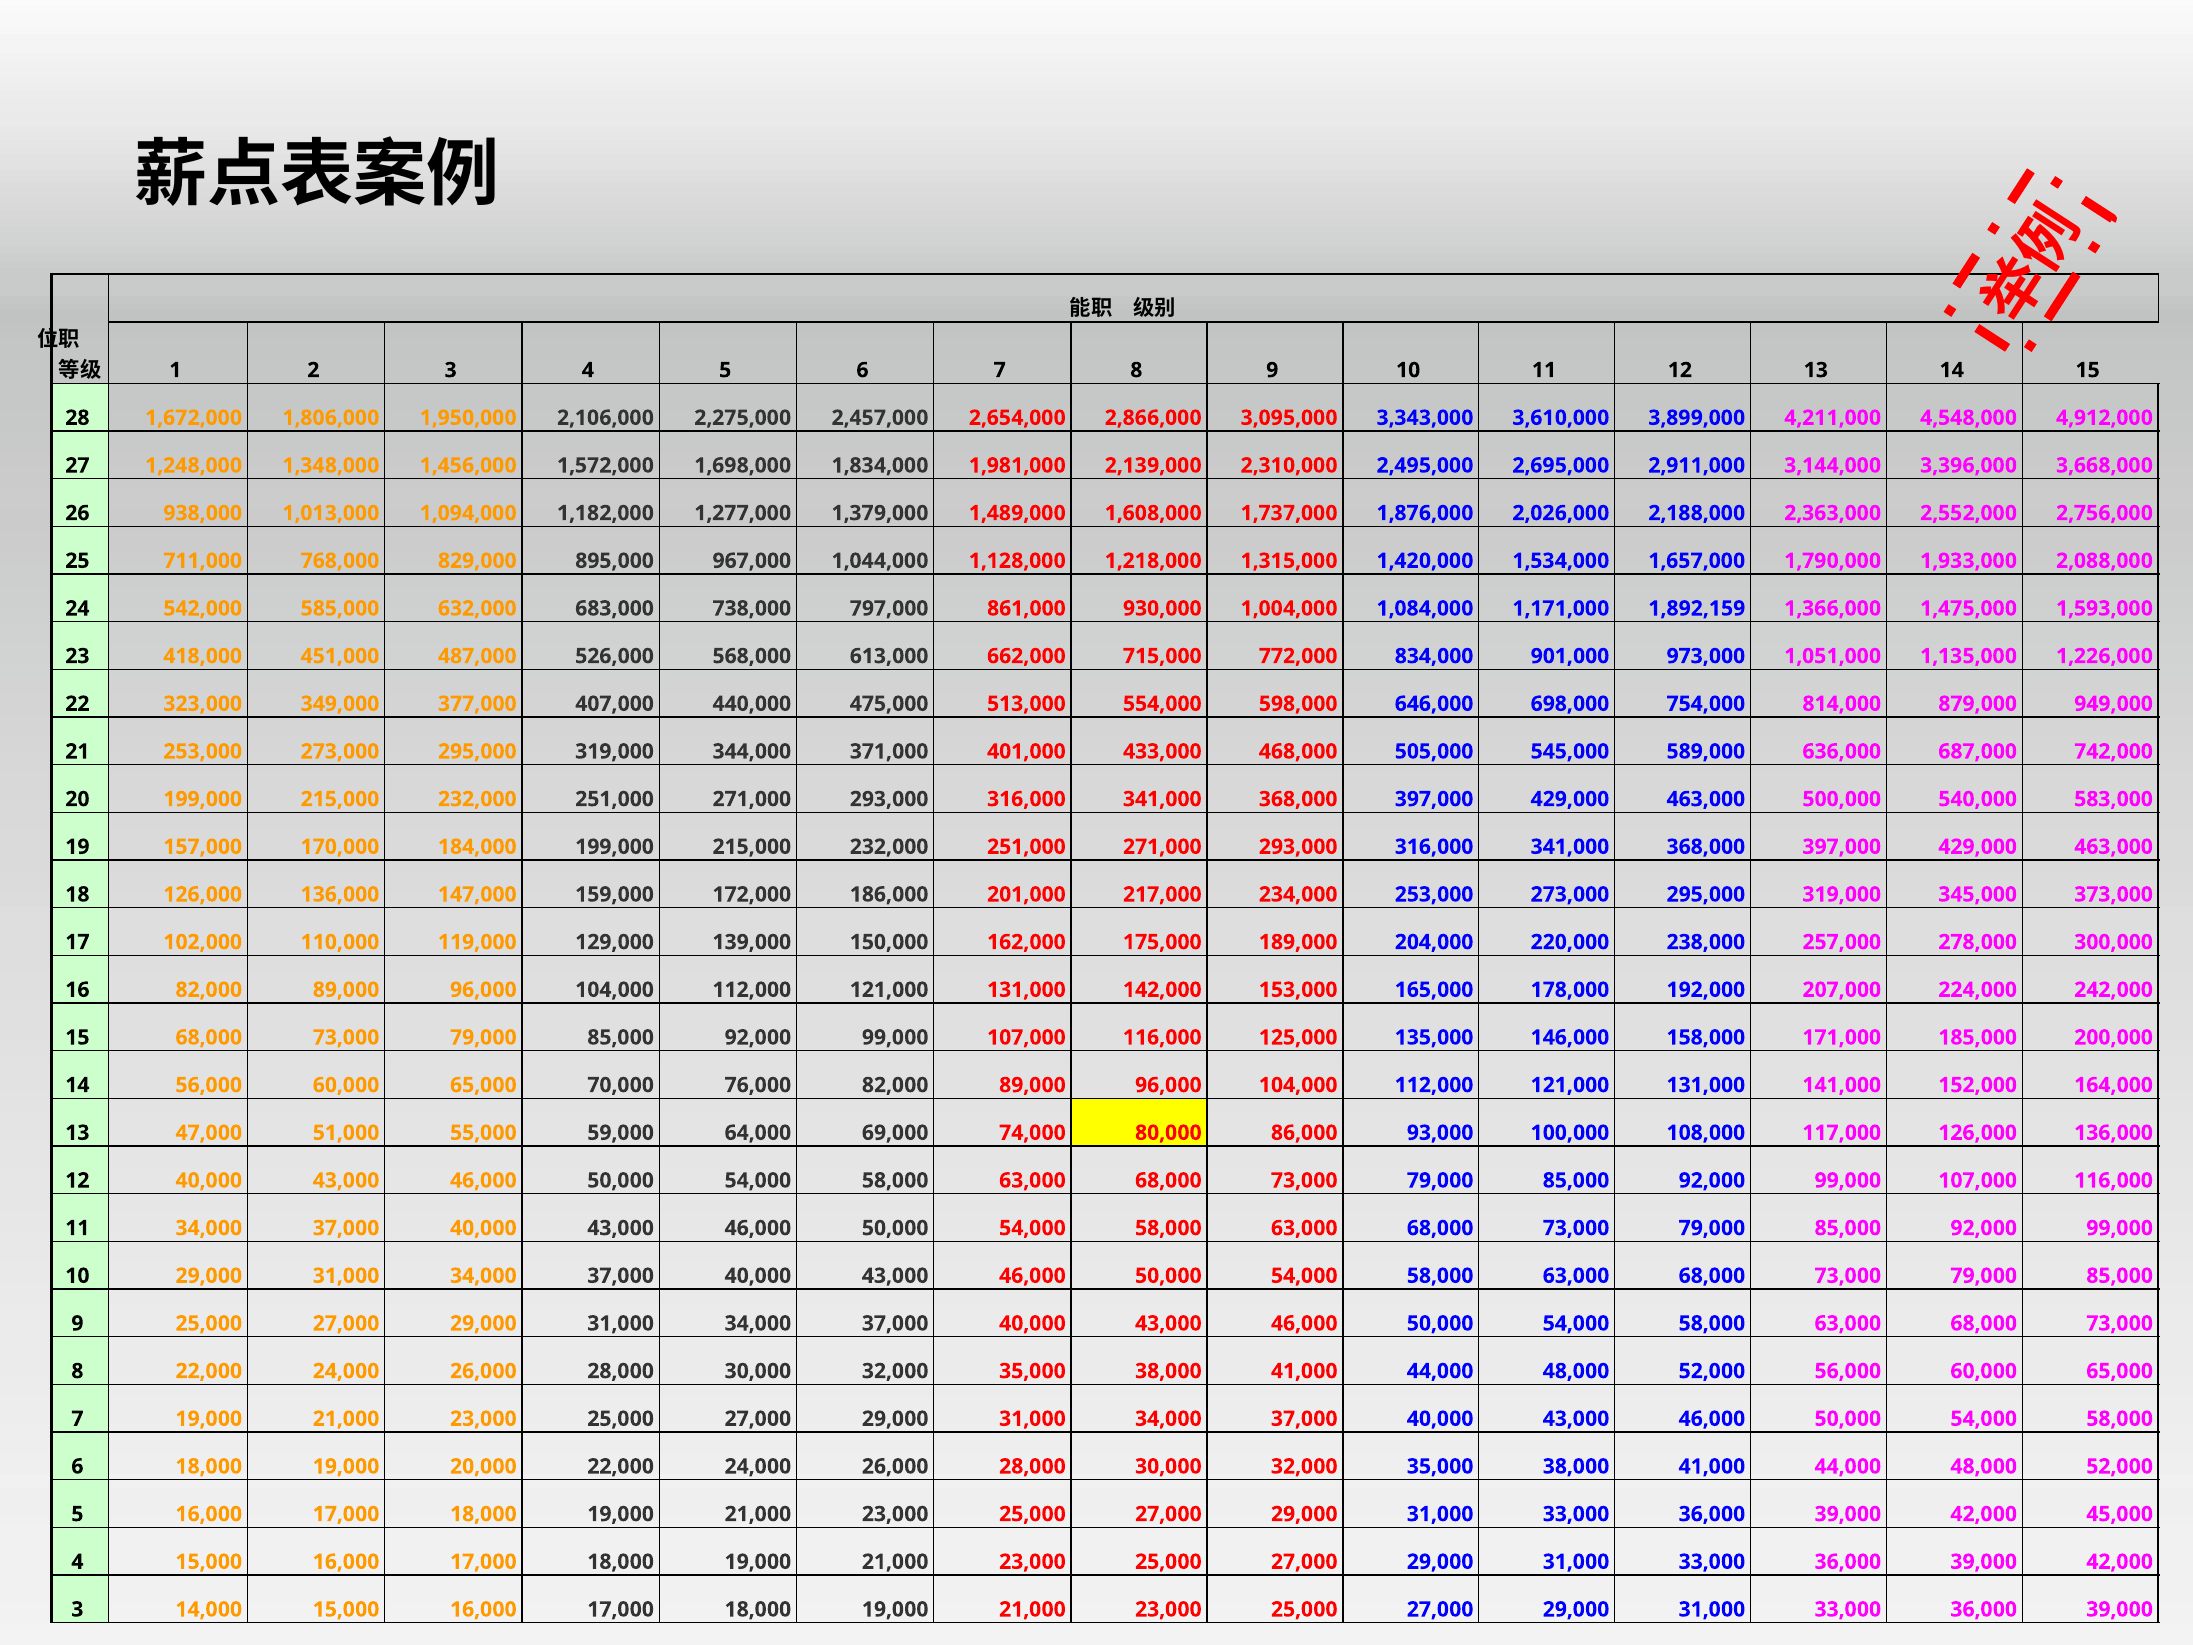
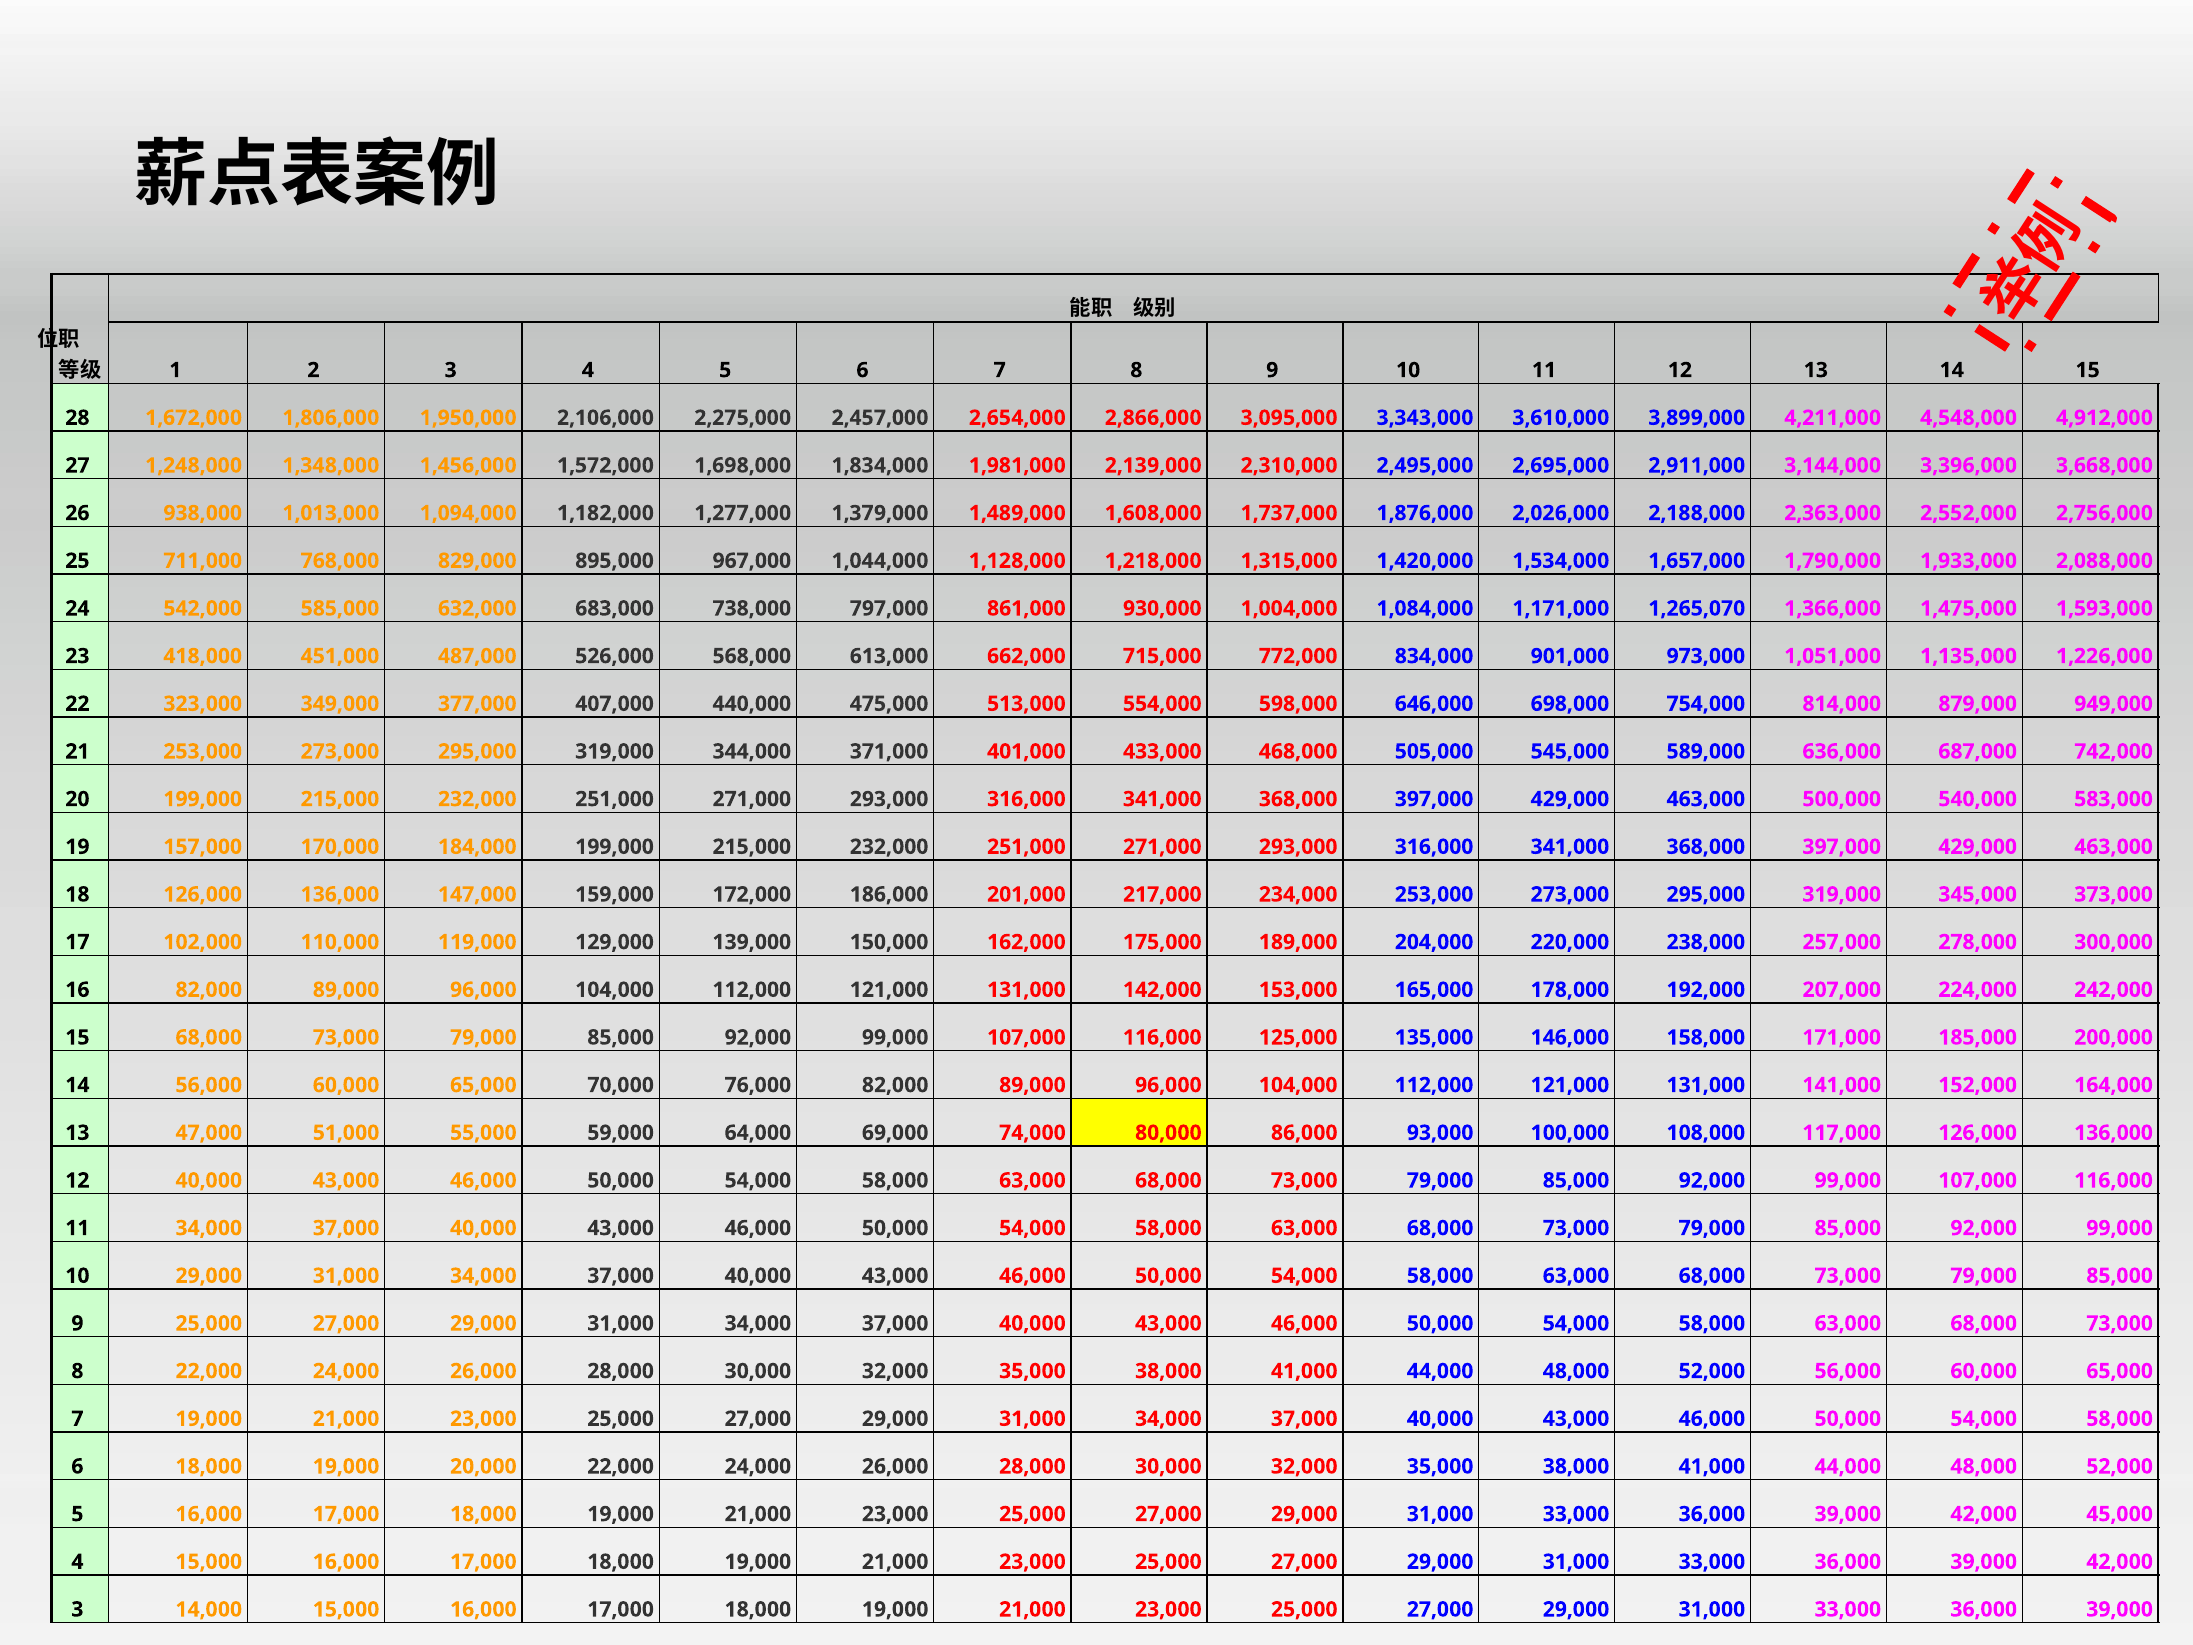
1,892,159: 1,892,159 -> 1,265,070
